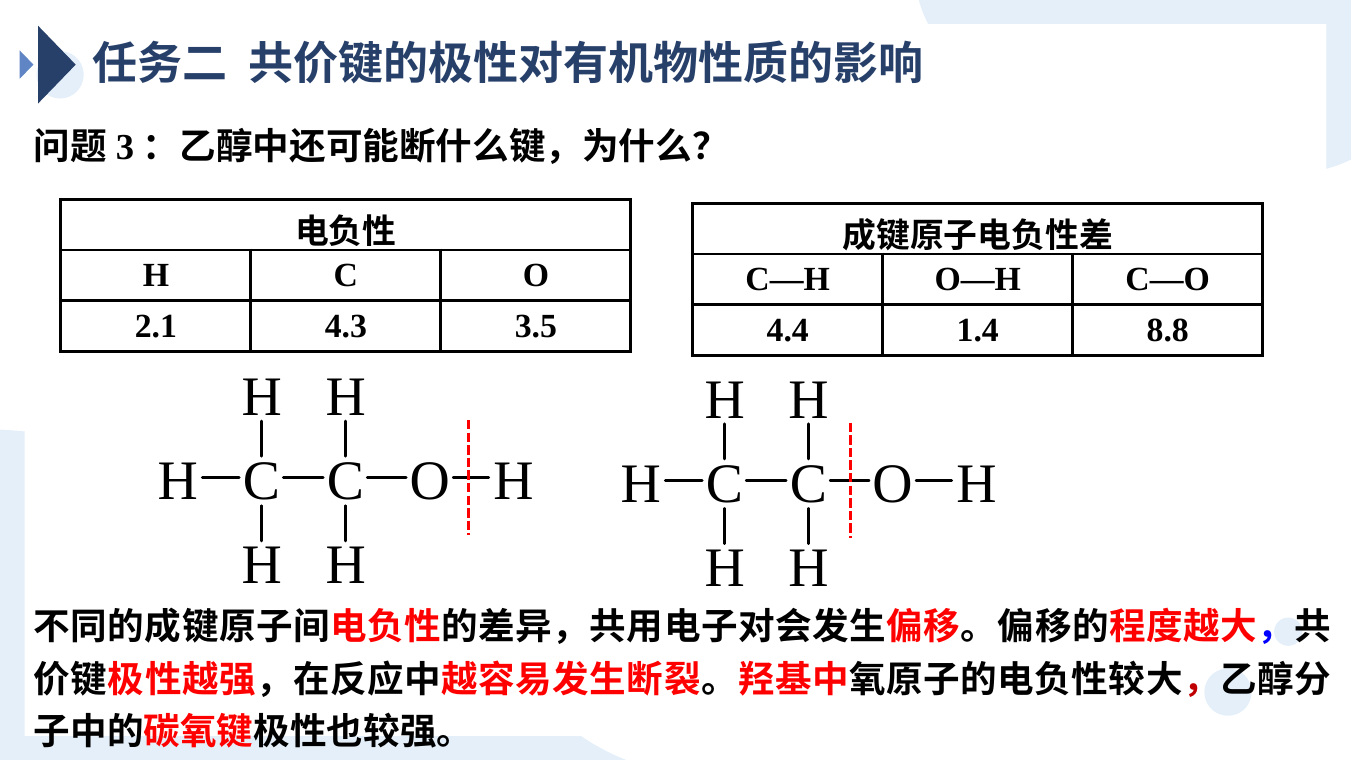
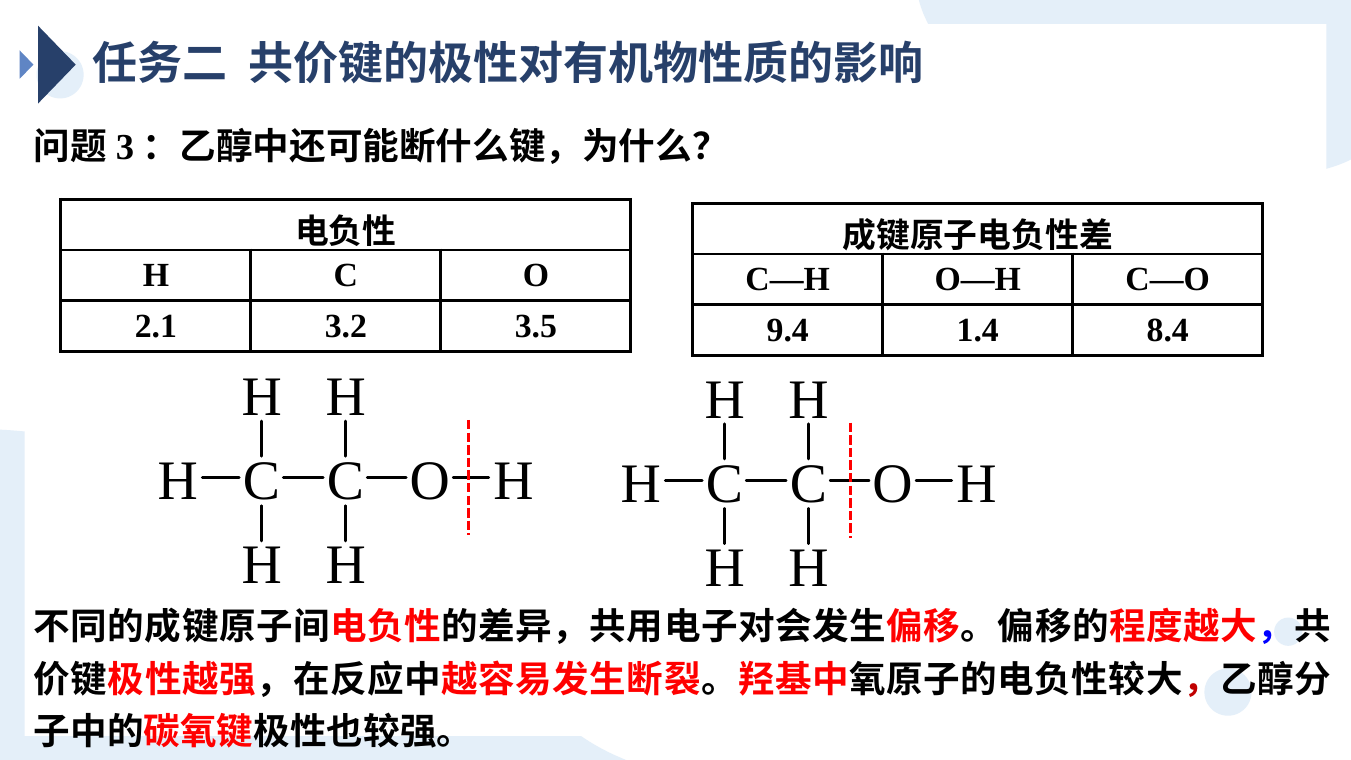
4.3: 4.3 -> 3.2
4.4: 4.4 -> 9.4
8.8: 8.8 -> 8.4
